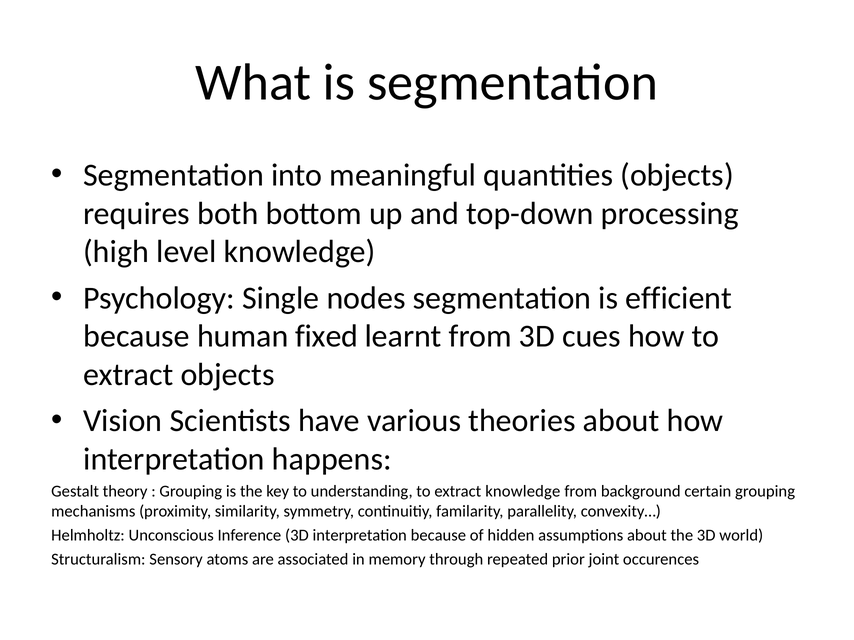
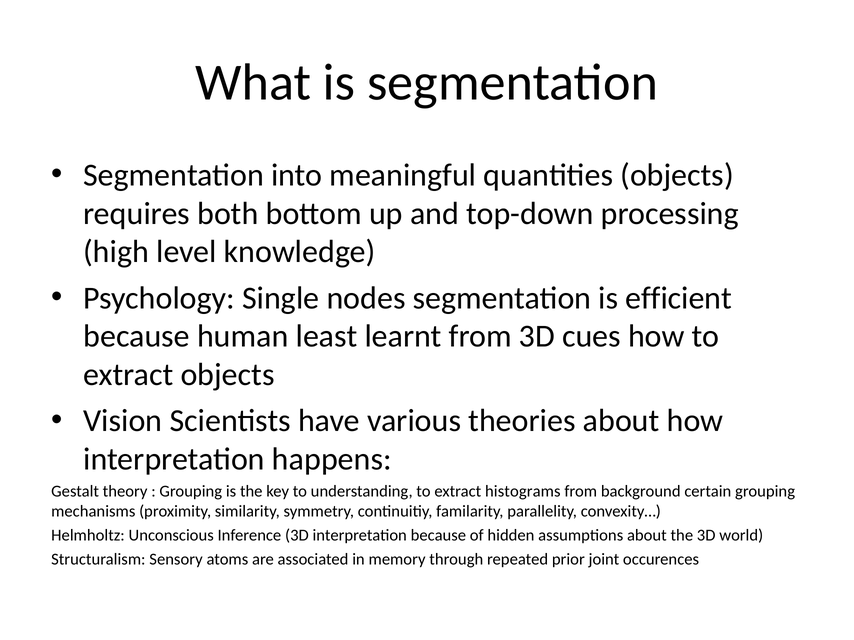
fixed: fixed -> least
extract knowledge: knowledge -> histograms
